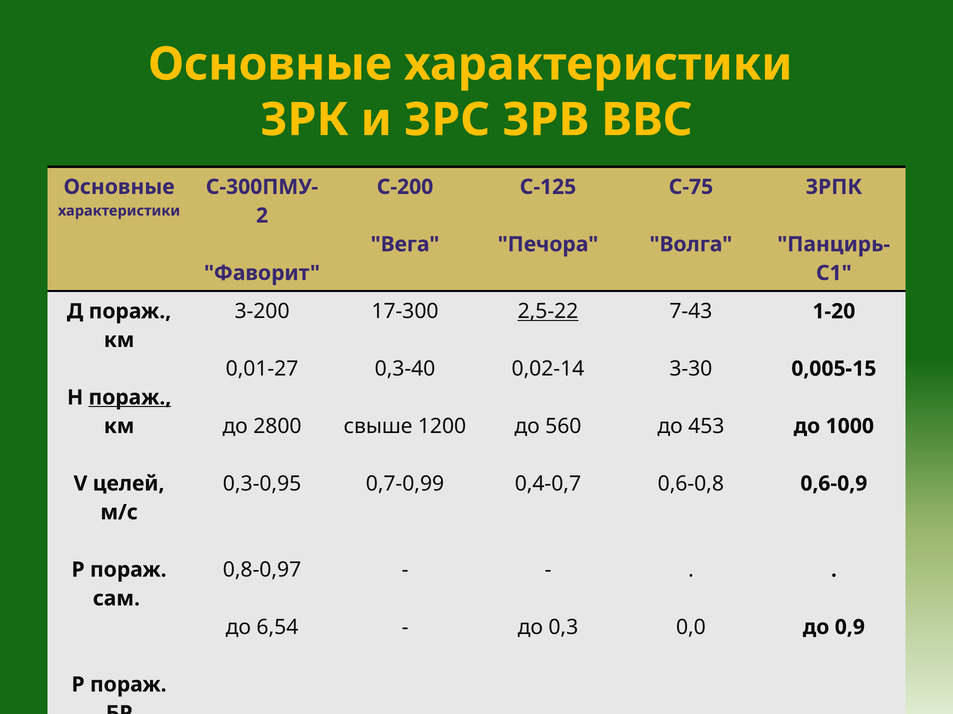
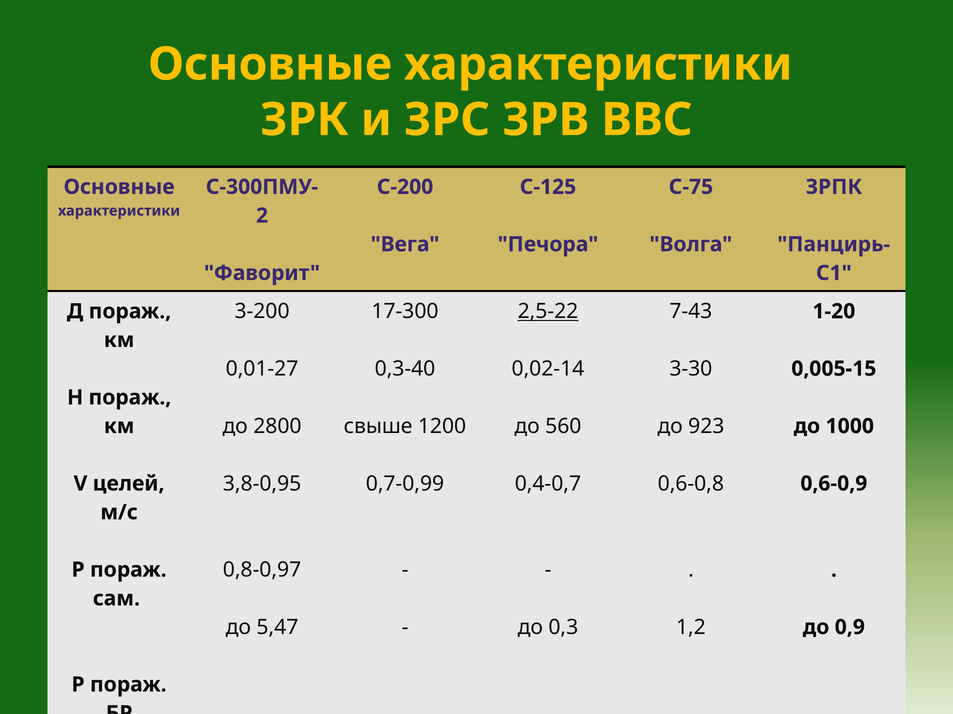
пораж at (130, 398) underline: present -> none
453: 453 -> 923
0,3-0,95: 0,3-0,95 -> 3,8-0,95
6,54: 6,54 -> 5,47
0,0: 0,0 -> 1,2
